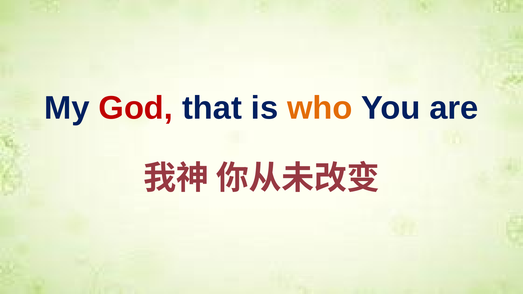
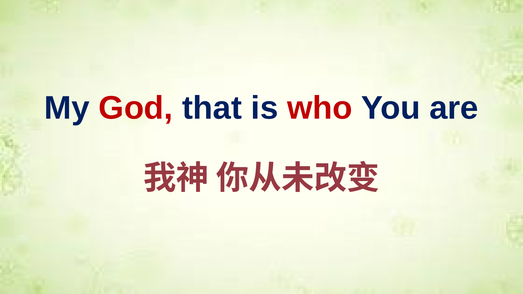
who colour: orange -> red
